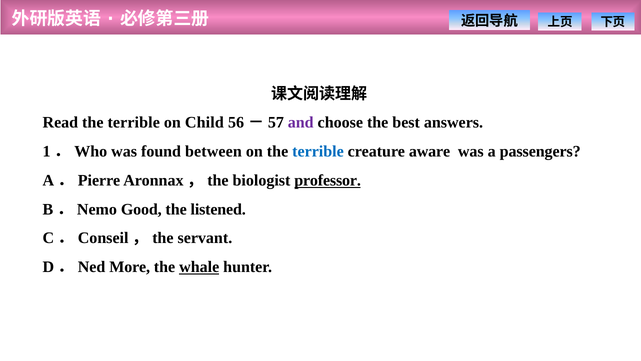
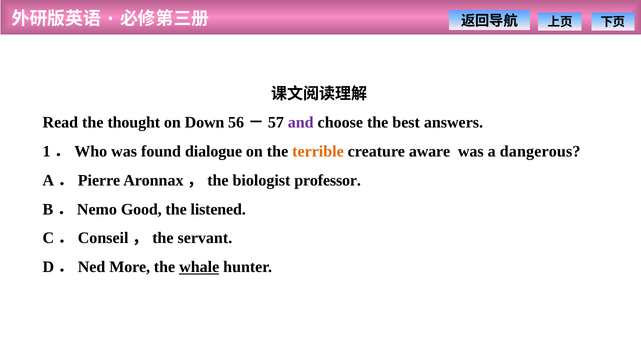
Read the terrible: terrible -> thought
Child: Child -> Down
between: between -> dialogue
terrible at (318, 151) colour: blue -> orange
passengers: passengers -> dangerous
professor underline: present -> none
